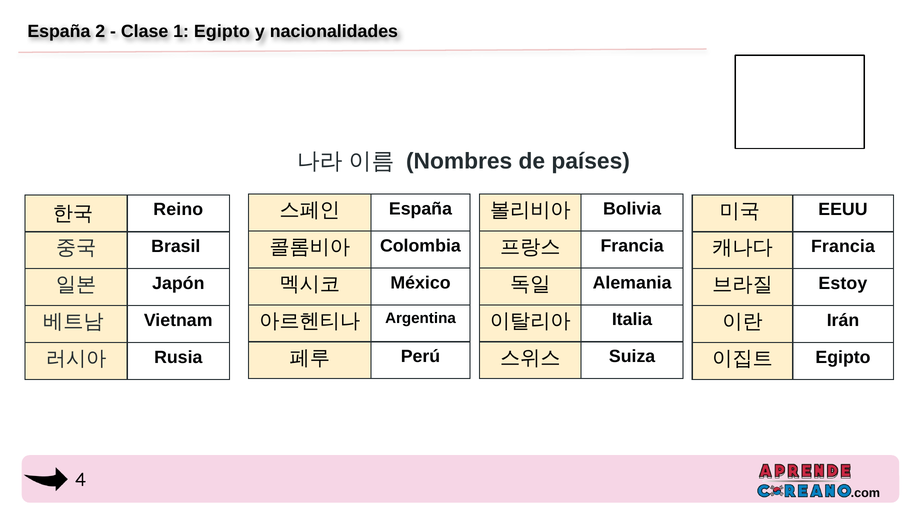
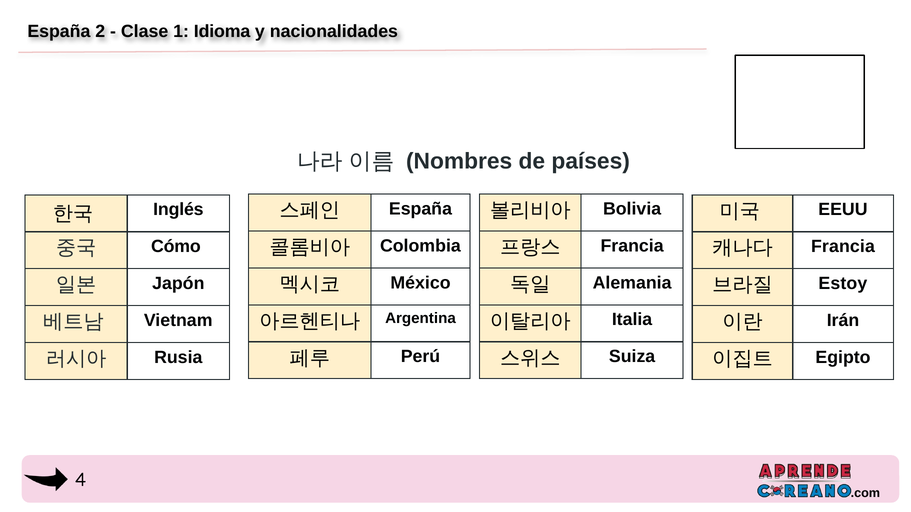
1 Egipto: Egipto -> Idioma
Reino: Reino -> Inglés
Brasil: Brasil -> Cómo
